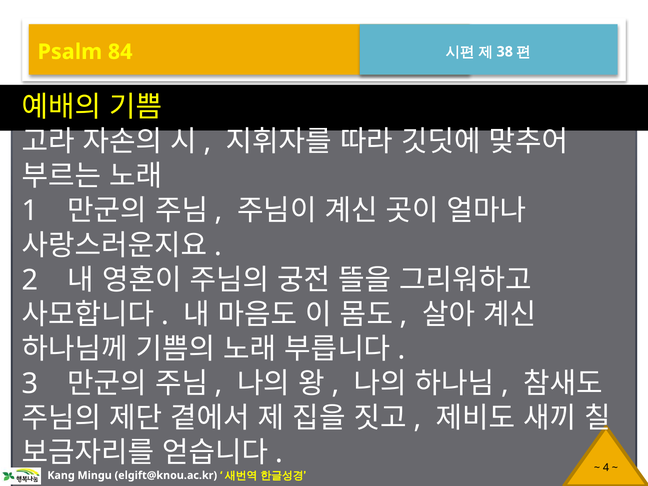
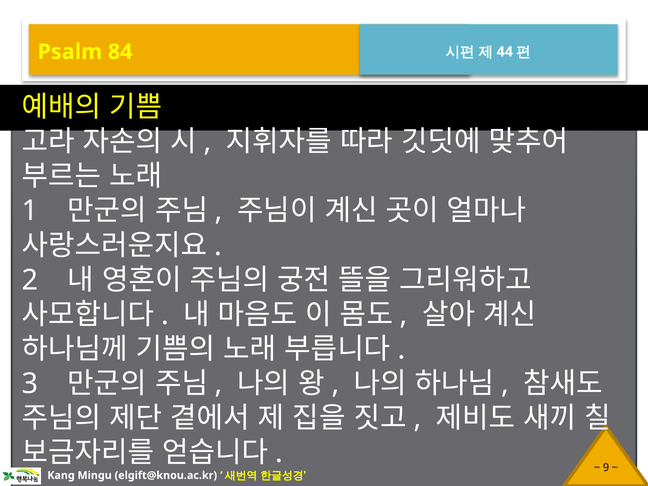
38: 38 -> 44
4: 4 -> 9
